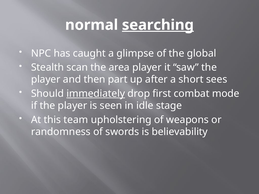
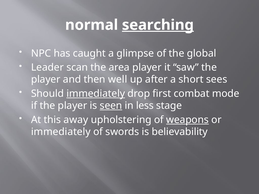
Stealth: Stealth -> Leader
part: part -> well
seen underline: none -> present
idle: idle -> less
team: team -> away
weapons underline: none -> present
randomness at (61, 132): randomness -> immediately
